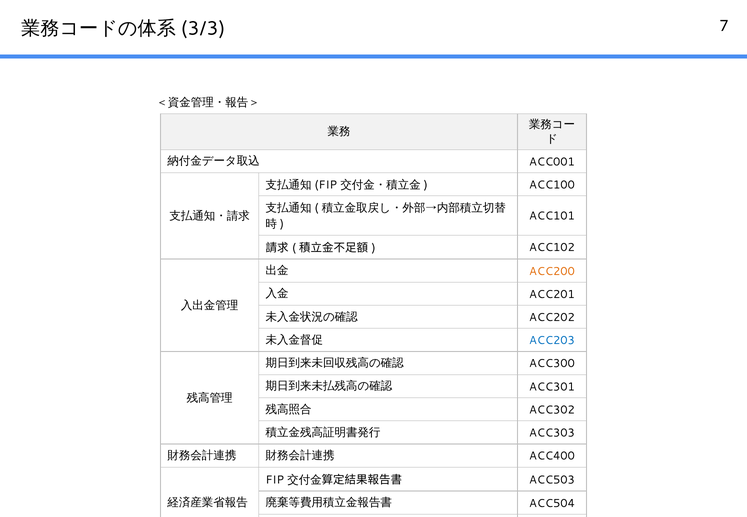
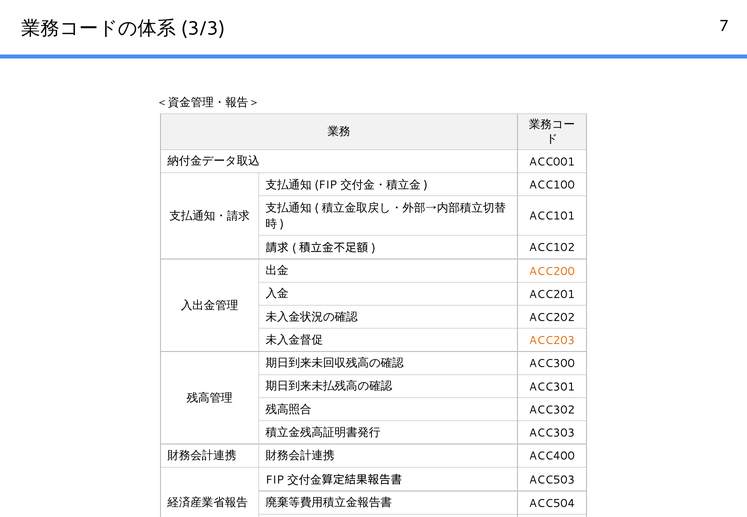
ACC203 colour: blue -> orange
